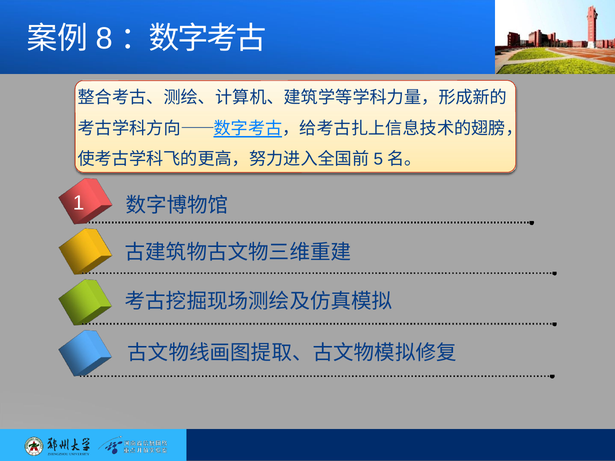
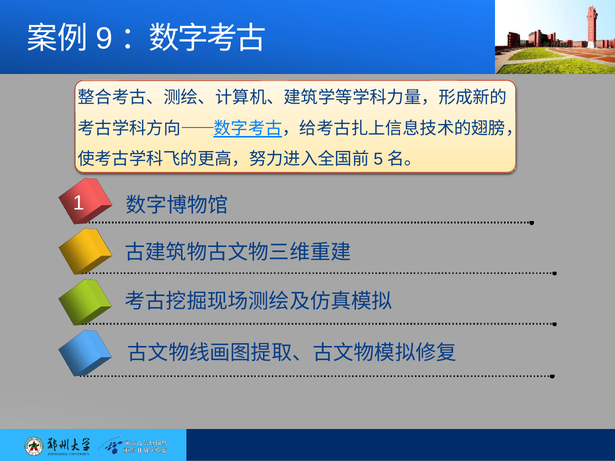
8: 8 -> 9
